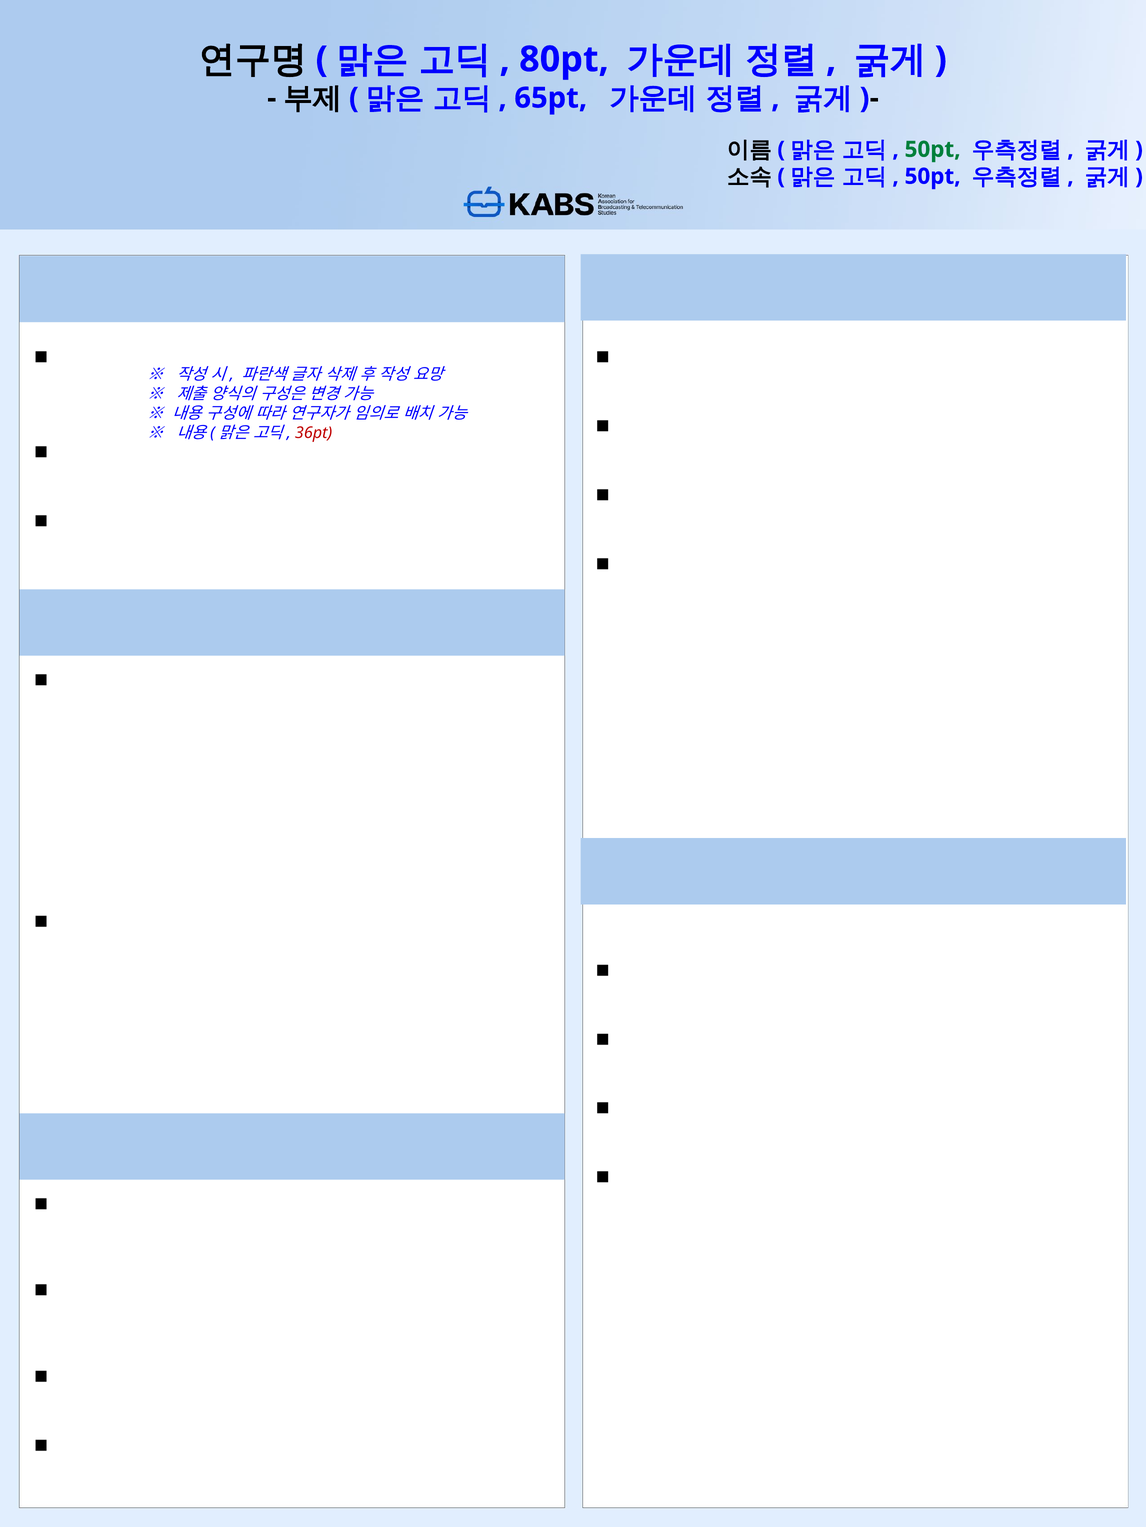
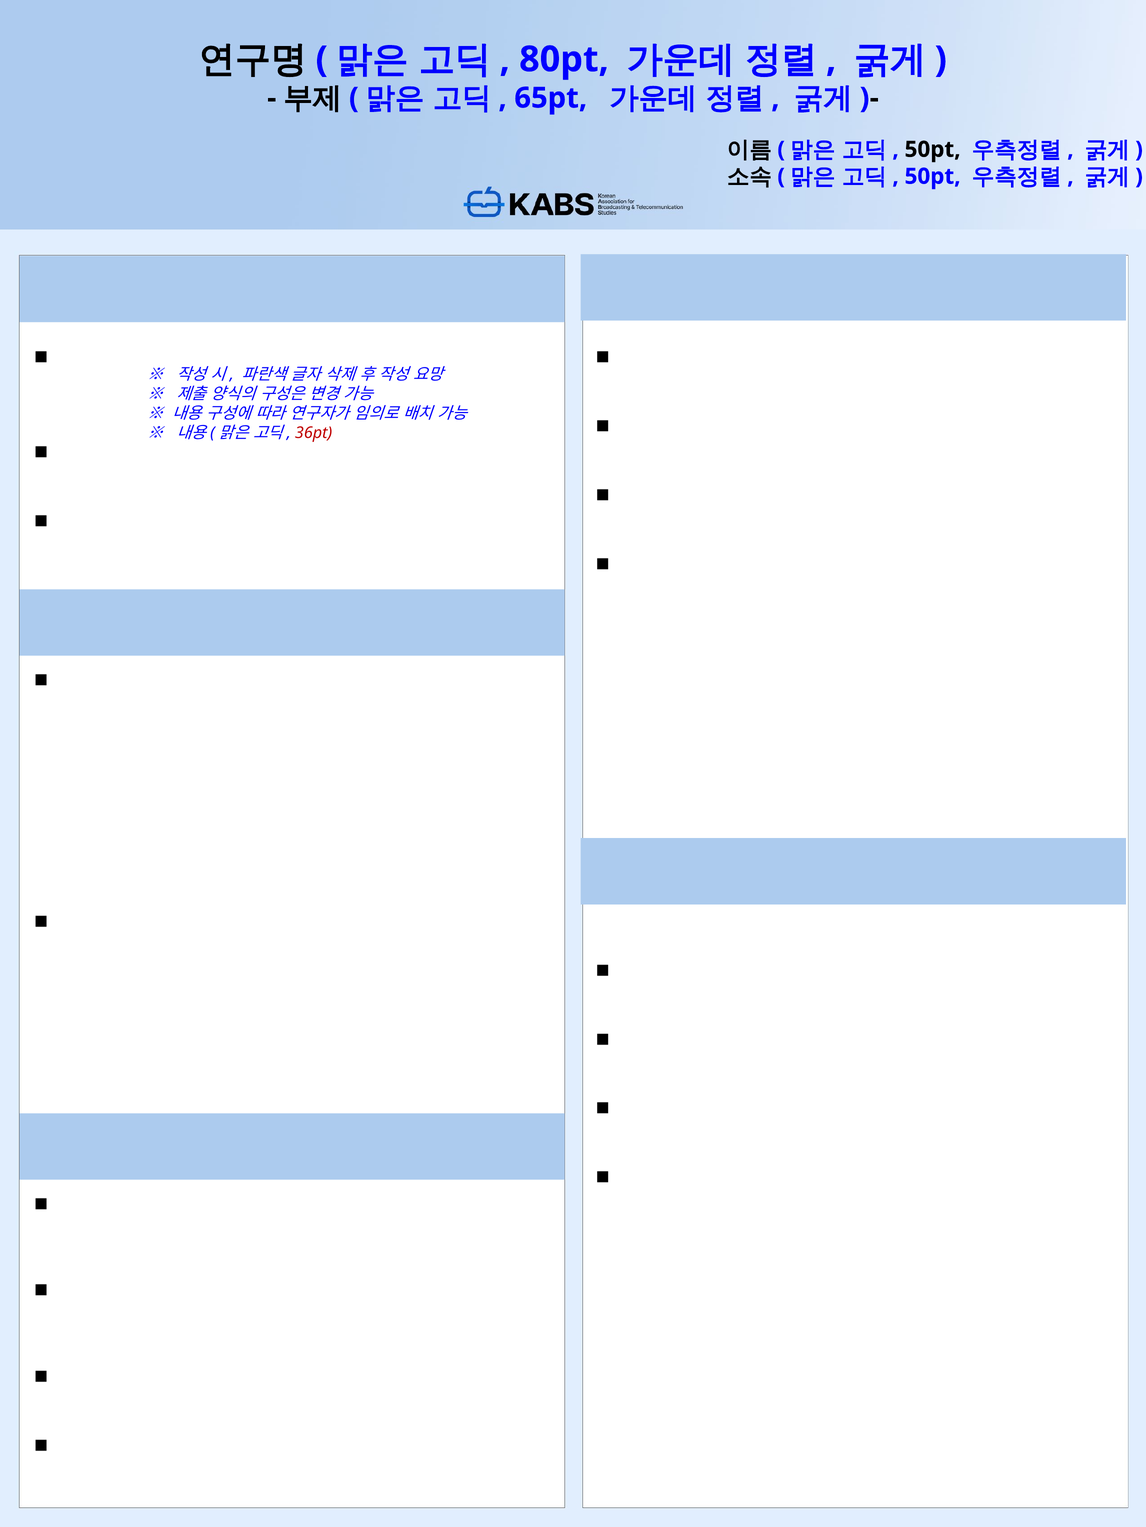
50pt at (933, 150) colour: green -> black
